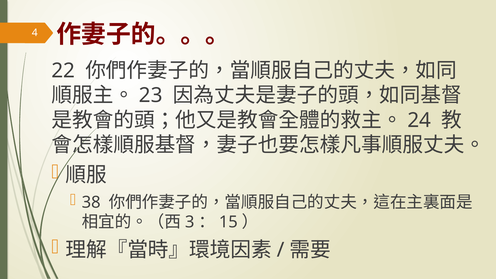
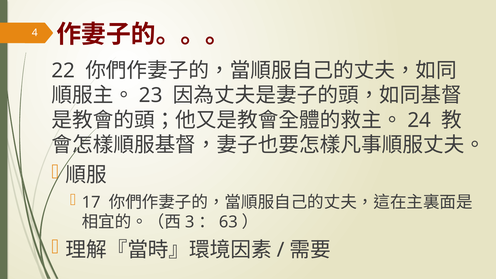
38: 38 -> 17
15: 15 -> 63
